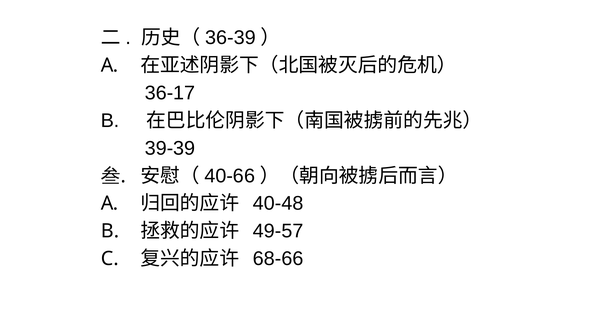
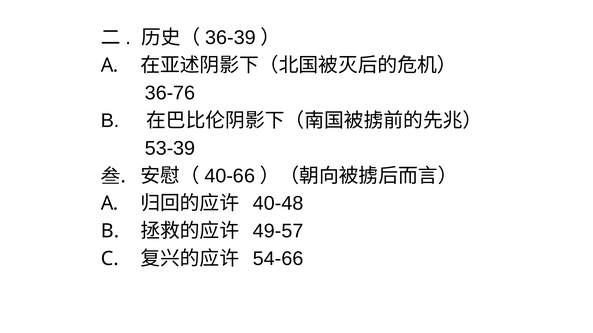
36-17: 36-17 -> 36-76
39-39: 39-39 -> 53-39
68-66: 68-66 -> 54-66
